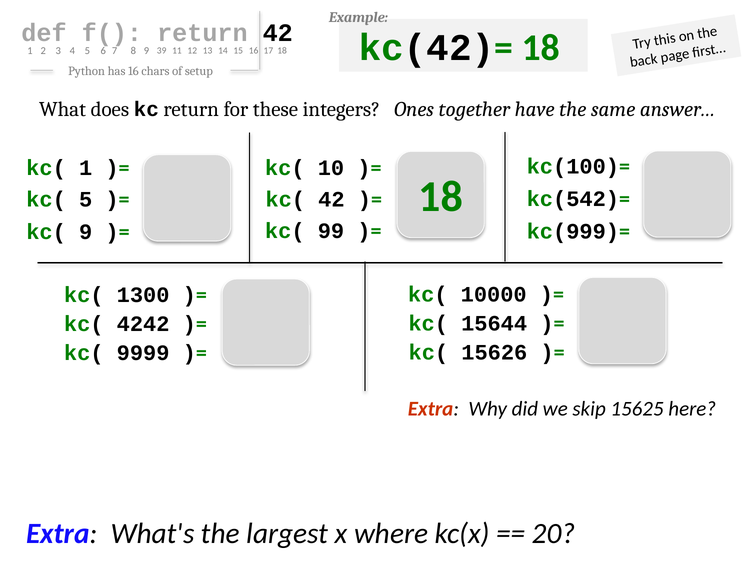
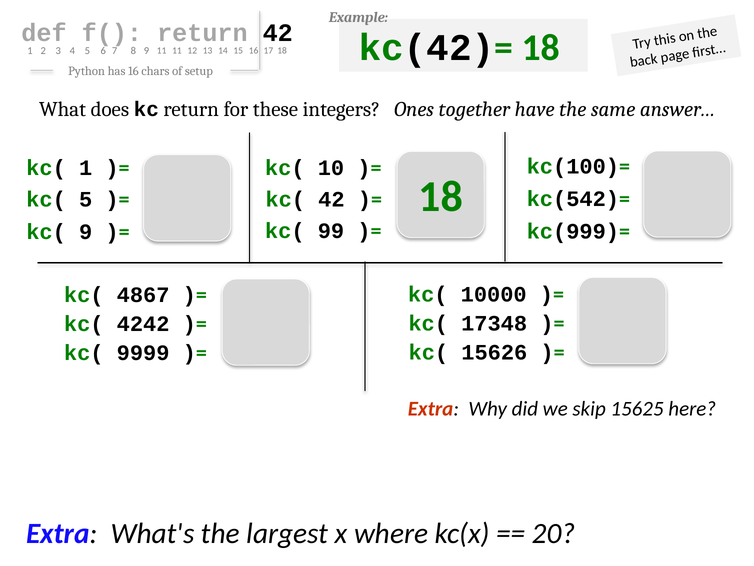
8 39: 39 -> 11
1300: 1300 -> 4867
15644: 15644 -> 17348
